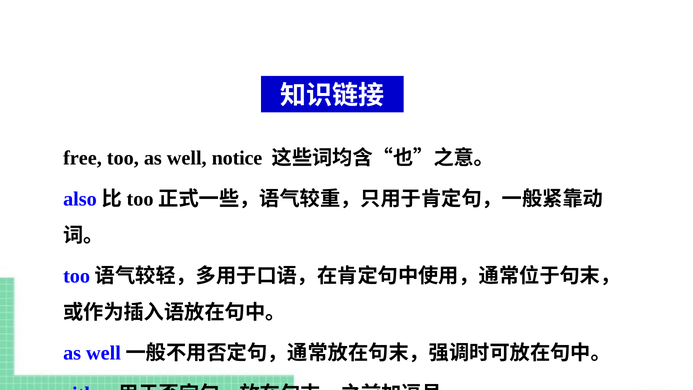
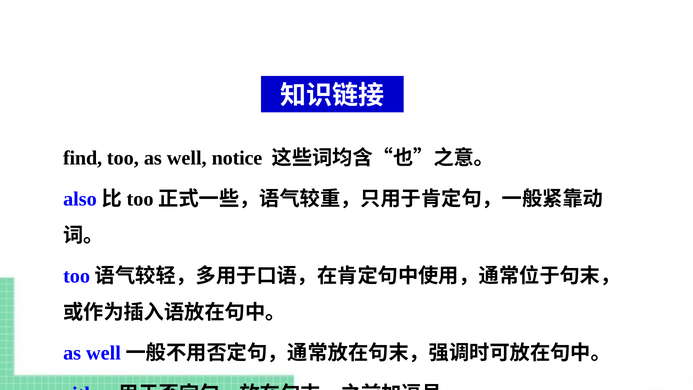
free: free -> find
